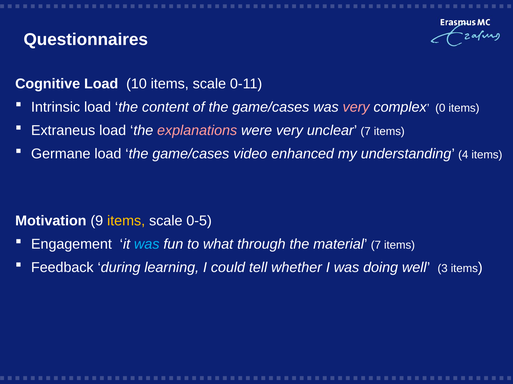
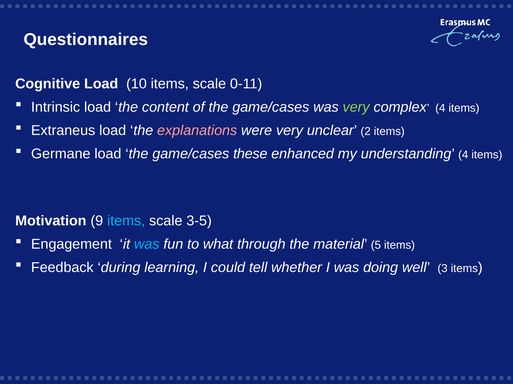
very at (356, 107) colour: pink -> light green
0 at (440, 108): 0 -> 4
unclear 7: 7 -> 2
video: video -> these
items at (126, 221) colour: yellow -> light blue
0-5: 0-5 -> 3-5
material 7: 7 -> 5
